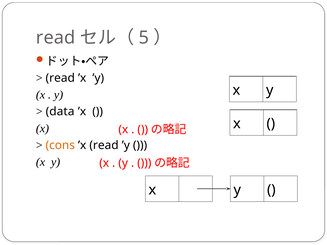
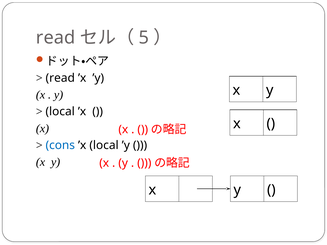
data at (60, 112): data -> local
cons colour: orange -> blue
’x read: read -> local
